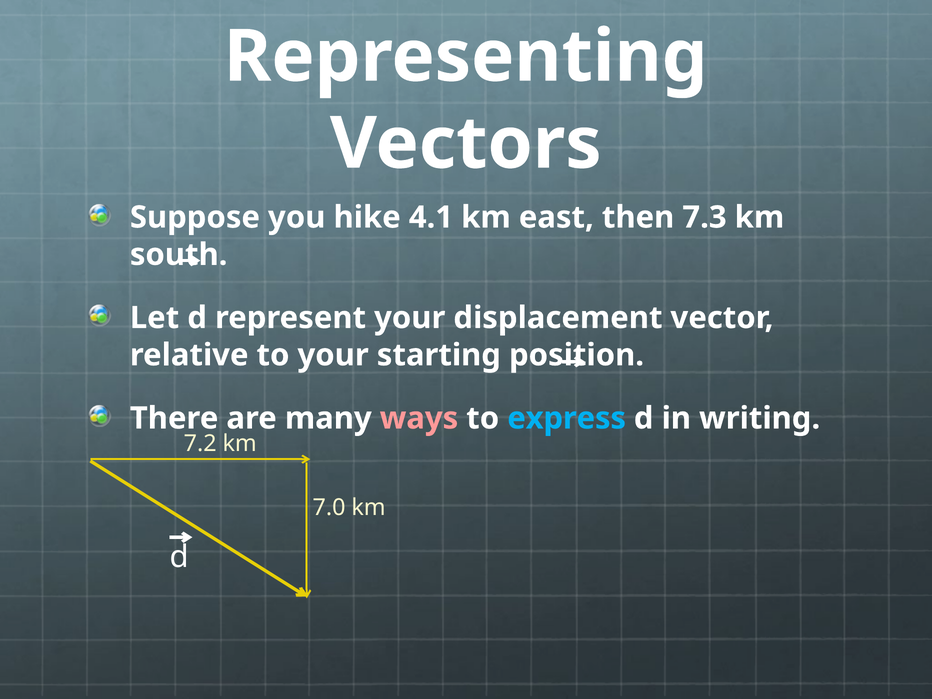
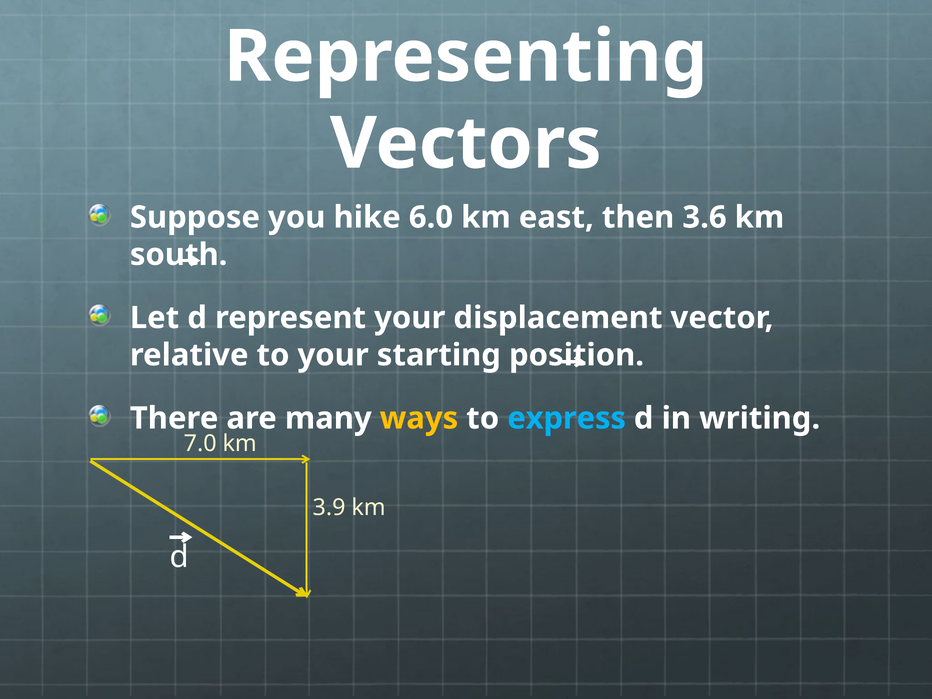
4.1: 4.1 -> 6.0
7.3: 7.3 -> 3.6
ways colour: pink -> yellow
7.2: 7.2 -> 7.0
7.0: 7.0 -> 3.9
